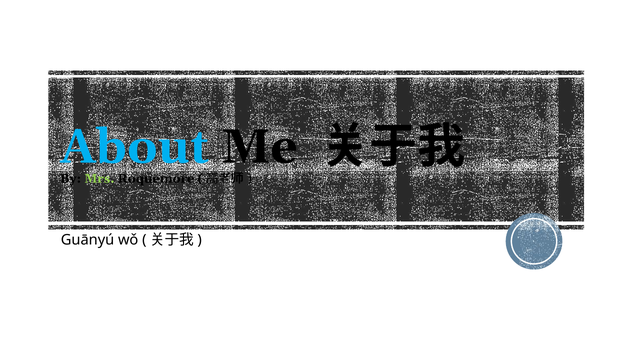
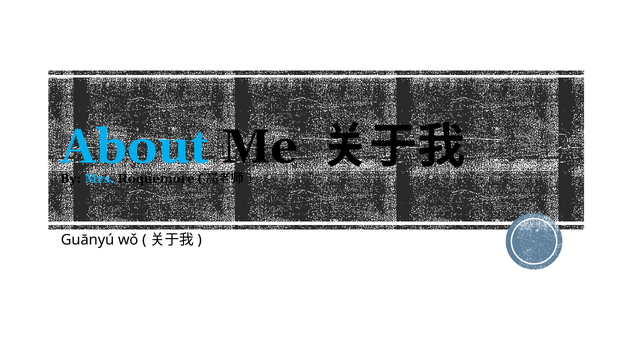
Mrs colour: light green -> light blue
